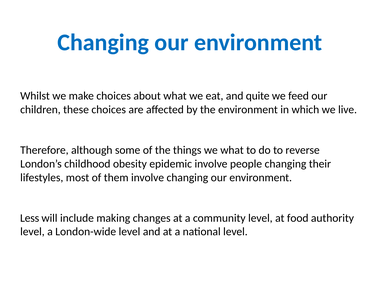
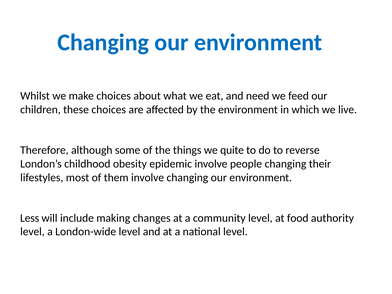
quite: quite -> need
we what: what -> quite
